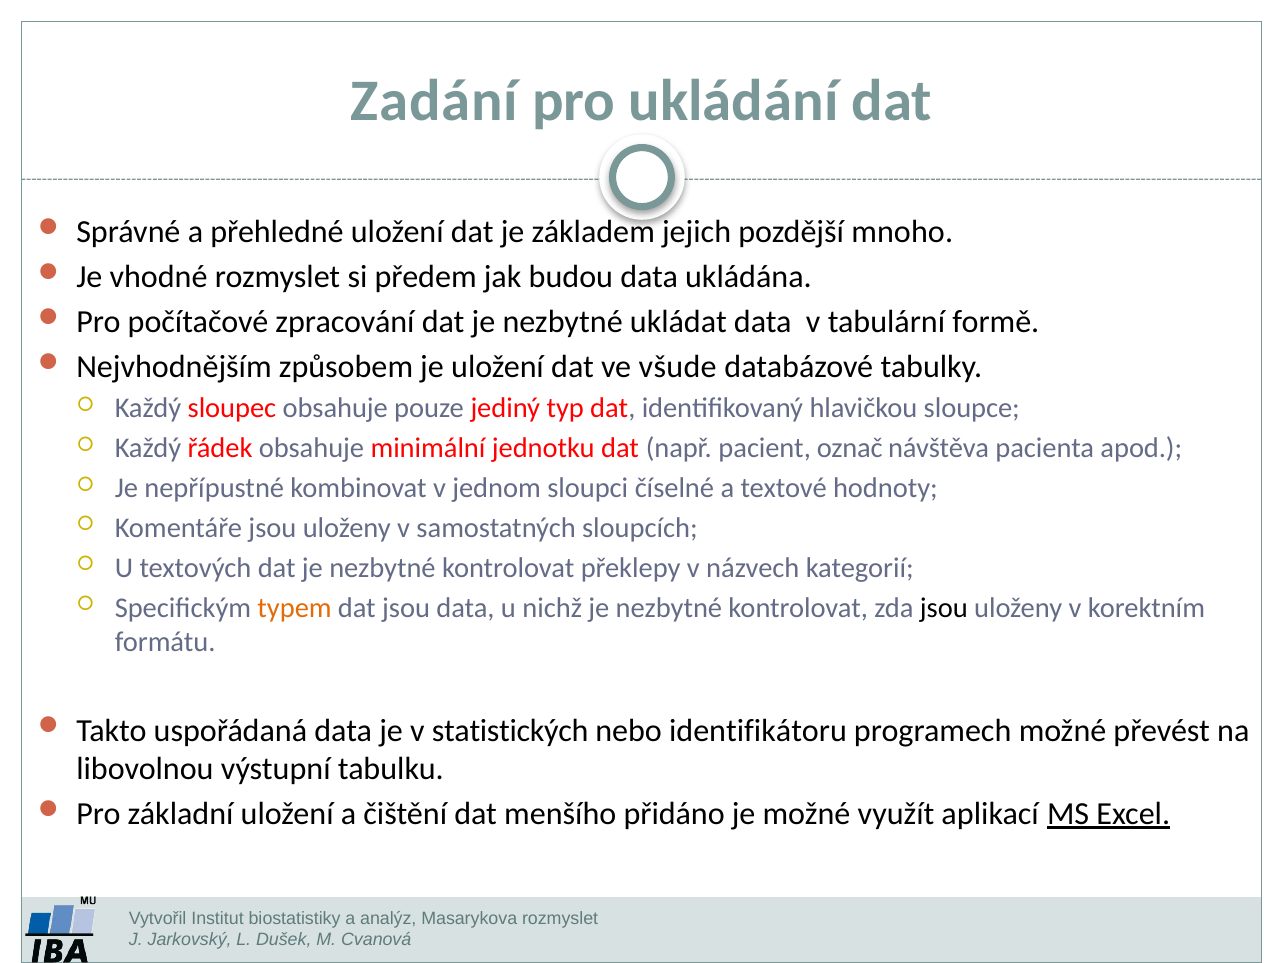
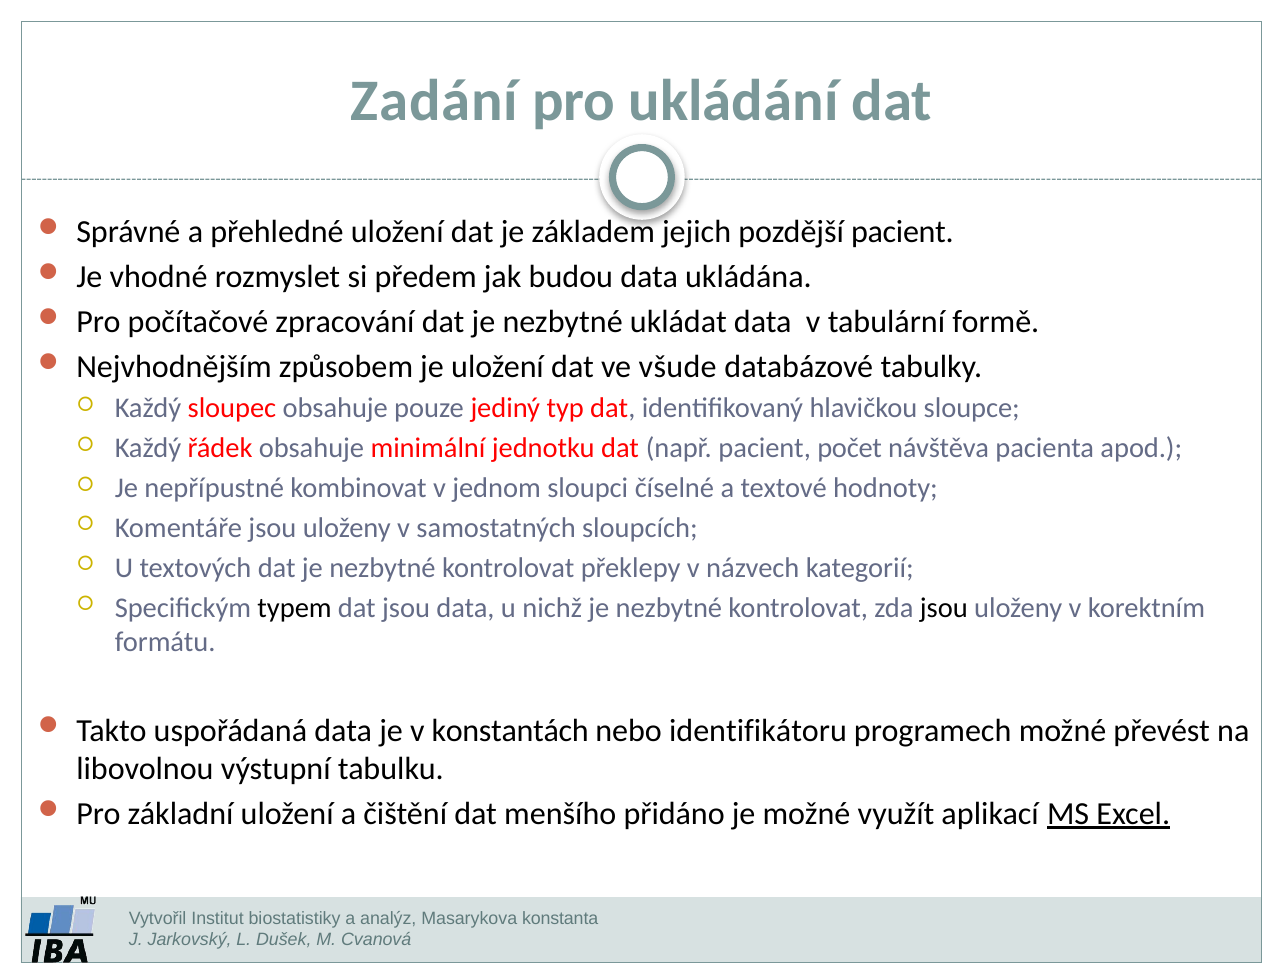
pozdější mnoho: mnoho -> pacient
označ: označ -> počet
typem colour: orange -> black
statistických: statistických -> konstantách
Masarykova rozmyslet: rozmyslet -> konstanta
